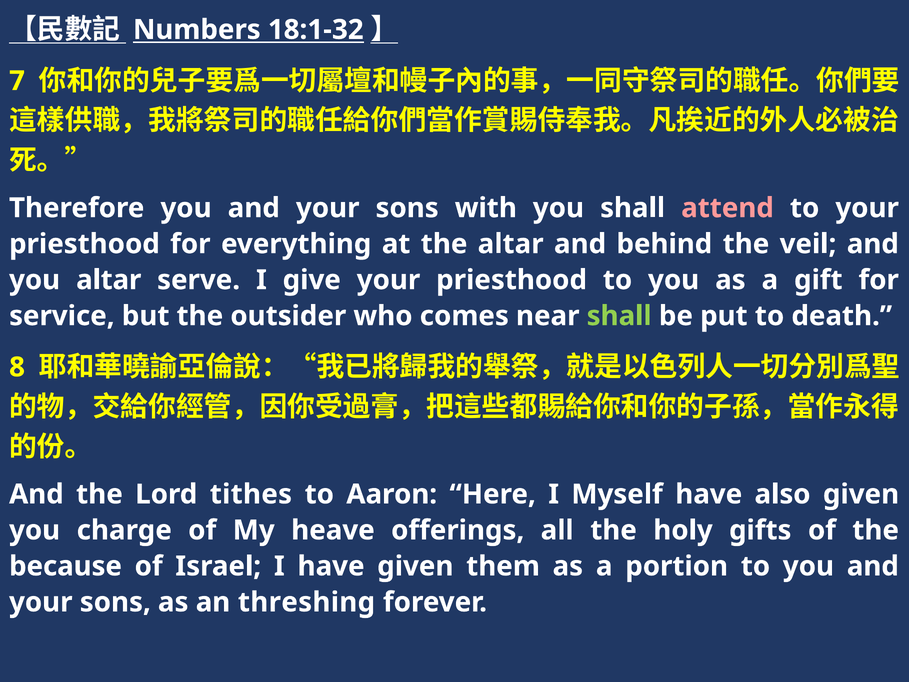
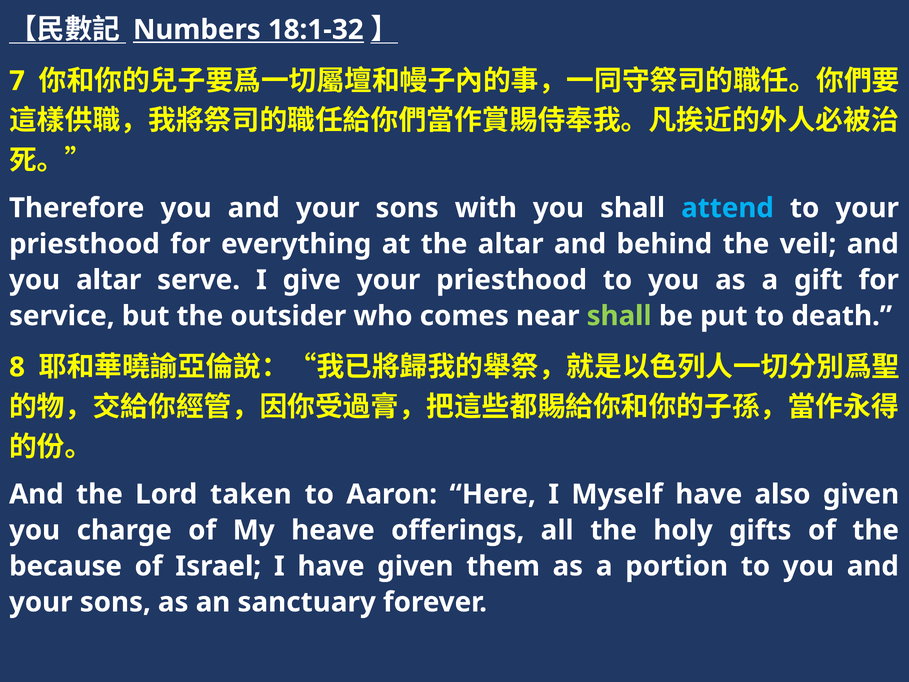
attend colour: pink -> light blue
tithes: tithes -> taken
threshing: threshing -> sanctuary
